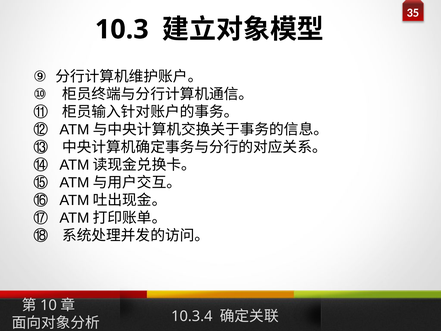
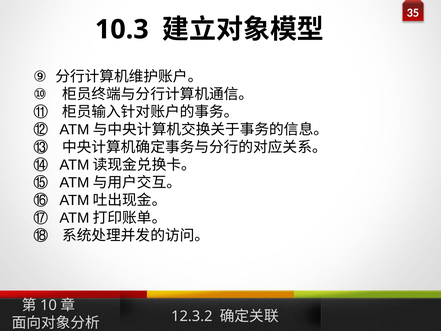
10.3.4: 10.3.4 -> 12.3.2
